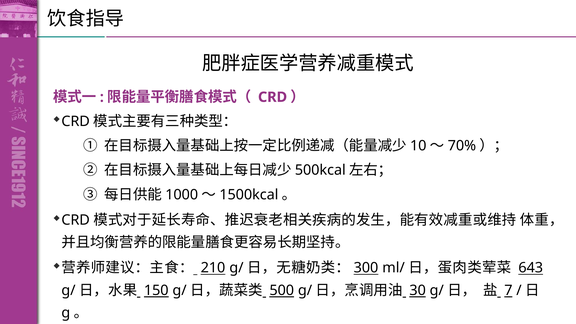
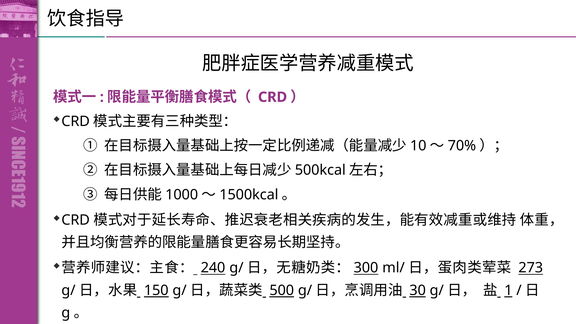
210: 210 -> 240
643: 643 -> 273
7: 7 -> 1
